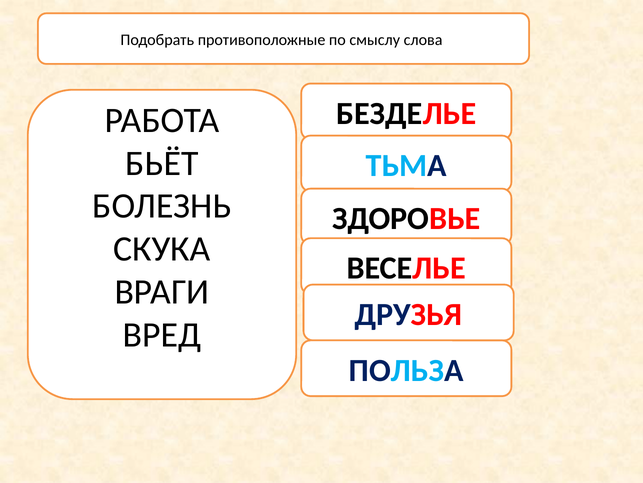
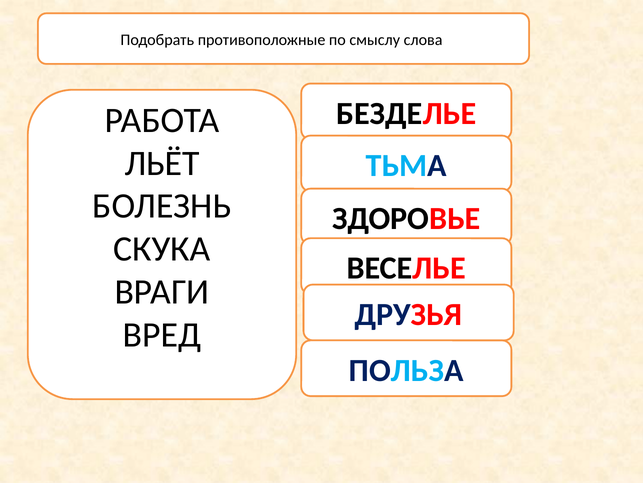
БЬЁТ: БЬЁТ -> ЛЬЁТ
